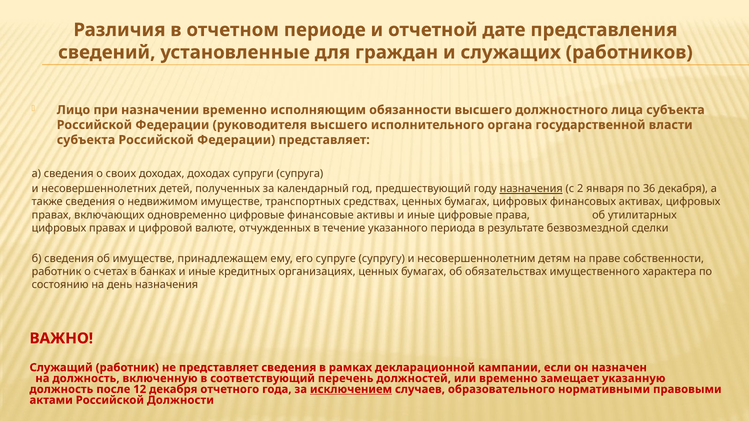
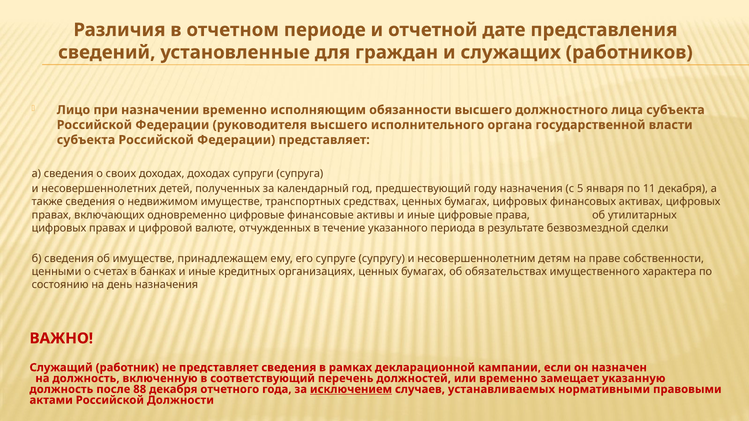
назначения at (531, 189) underline: present -> none
2: 2 -> 5
36: 36 -> 11
работник at (57, 272): работник -> ценными
12: 12 -> 88
образовательного: образовательного -> устанавливаемых
